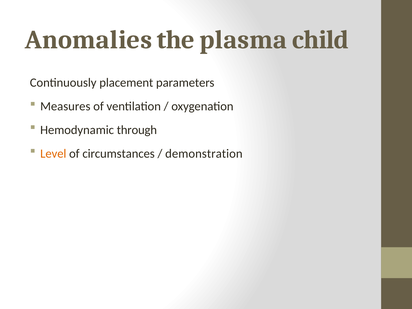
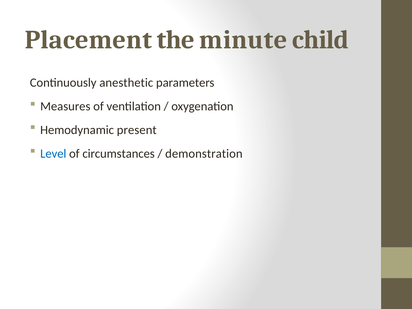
Anomalies: Anomalies -> Placement
plasma: plasma -> minute
placement: placement -> anesthetic
through: through -> present
Level colour: orange -> blue
